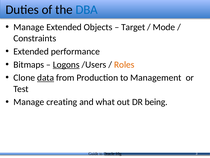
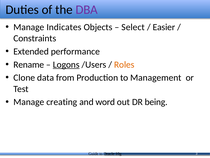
DBA colour: blue -> purple
Manage Extended: Extended -> Indicates
Target: Target -> Select
Mode: Mode -> Easier
Bitmaps: Bitmaps -> Rename
data underline: present -> none
what: what -> word
